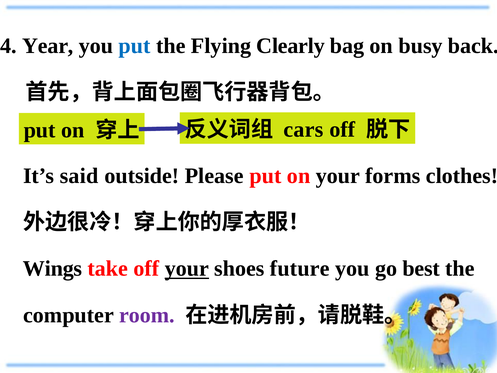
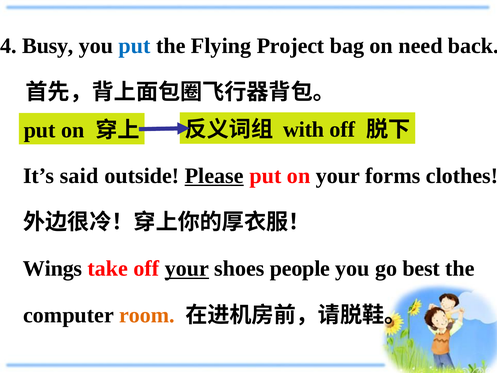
Year: Year -> Busy
Clearly: Clearly -> Project
busy: busy -> need
cars: cars -> with
Please underline: none -> present
future: future -> people
room colour: purple -> orange
